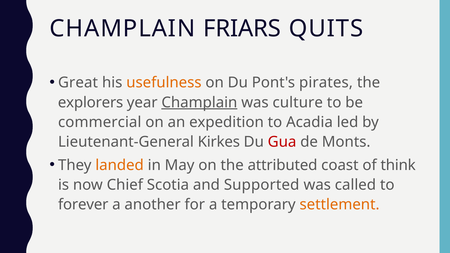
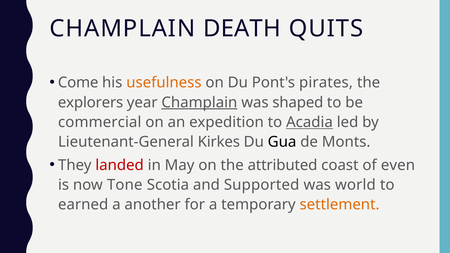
FRIARS: FRIARS -> DEATH
Great: Great -> Come
culture: culture -> shaped
Acadia underline: none -> present
Gua colour: red -> black
landed colour: orange -> red
think: think -> even
Chief: Chief -> Tone
called: called -> world
forever: forever -> earned
